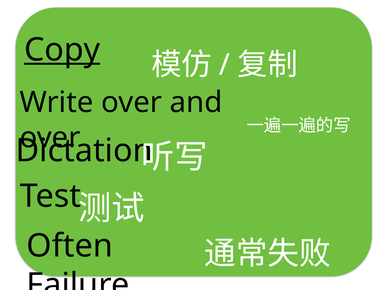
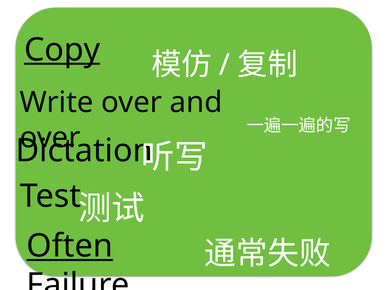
Often underline: none -> present
